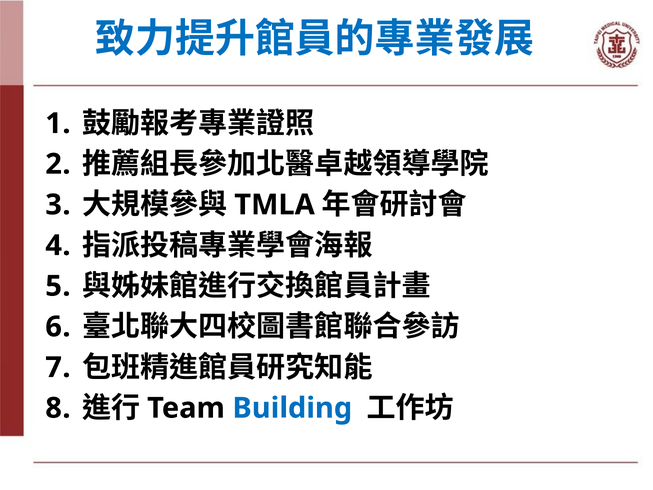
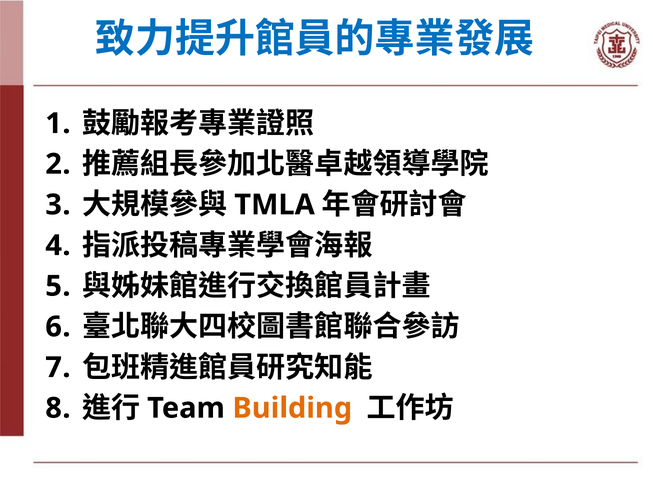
Building colour: blue -> orange
